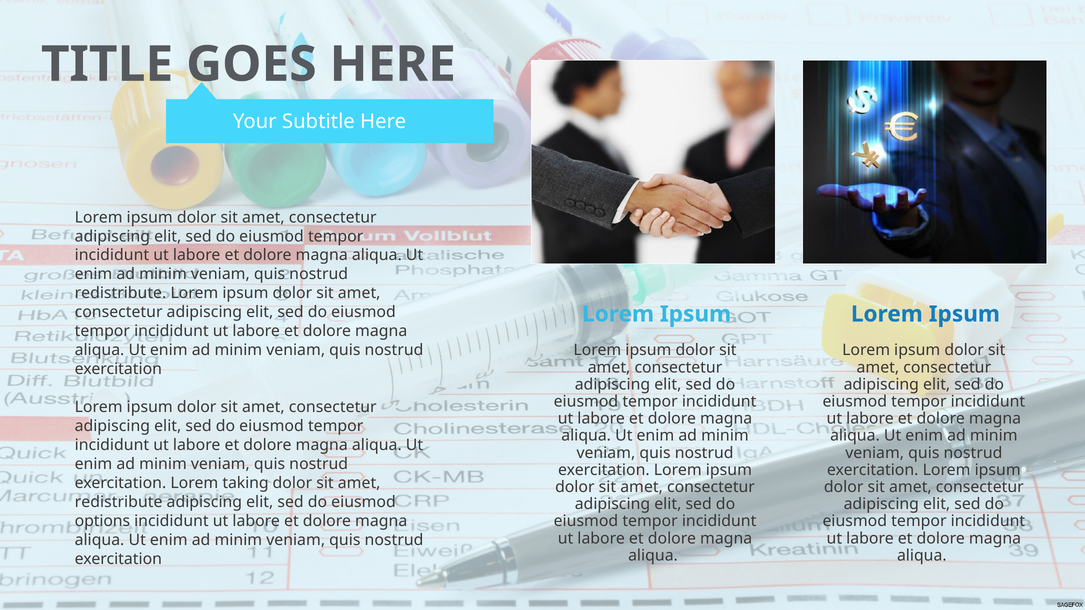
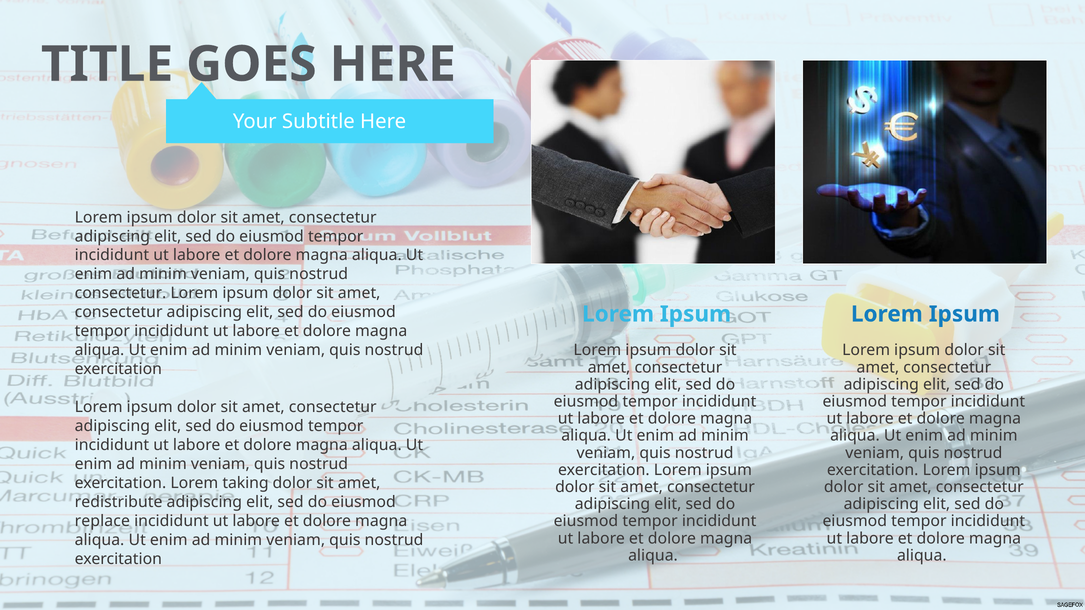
redistribute at (120, 293): redistribute -> consectetur
options: options -> replace
